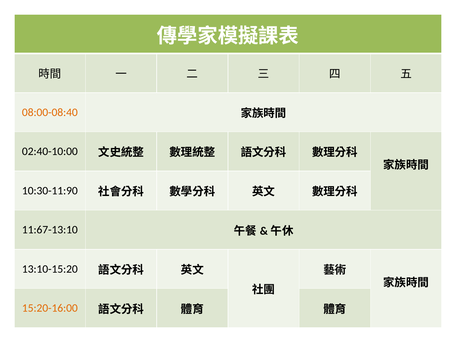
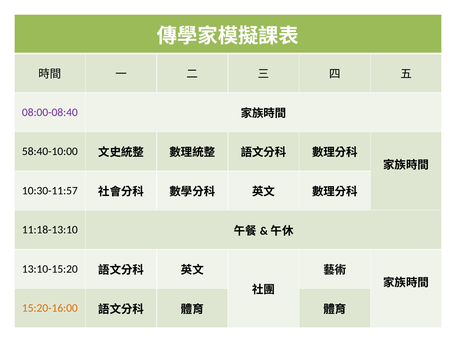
08:00-08:40 colour: orange -> purple
02:40-10:00: 02:40-10:00 -> 58:40-10:00
10:30-11:90: 10:30-11:90 -> 10:30-11:57
11:67-13:10: 11:67-13:10 -> 11:18-13:10
